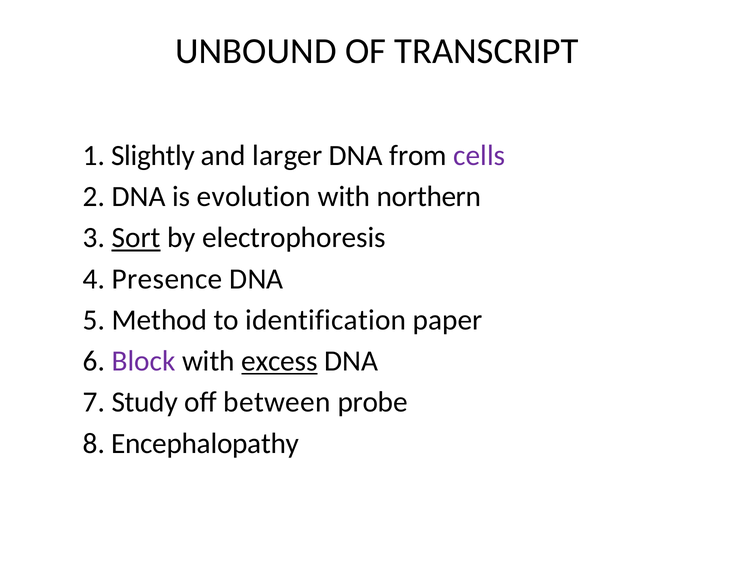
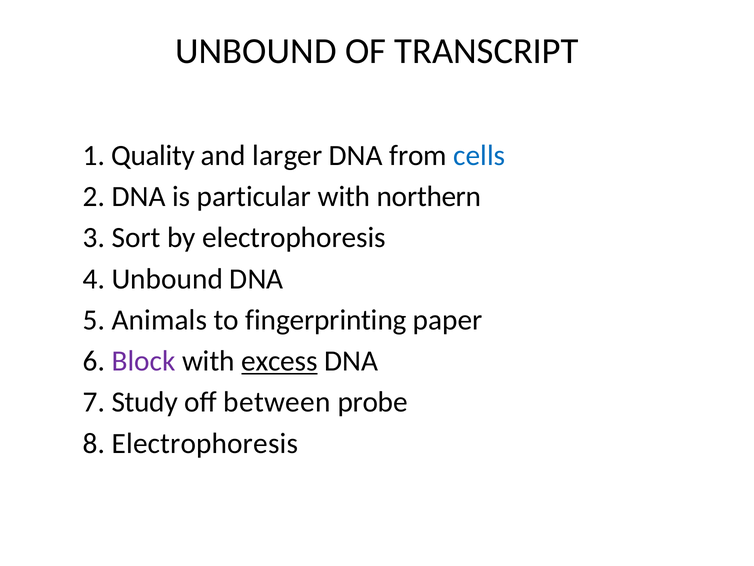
Slightly: Slightly -> Quality
cells colour: purple -> blue
evolution: evolution -> particular
Sort underline: present -> none
4 Presence: Presence -> Unbound
Method: Method -> Animals
identification: identification -> fingerprinting
8 Encephalopathy: Encephalopathy -> Electrophoresis
